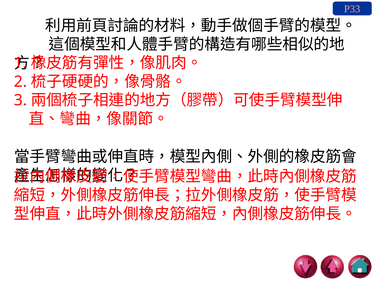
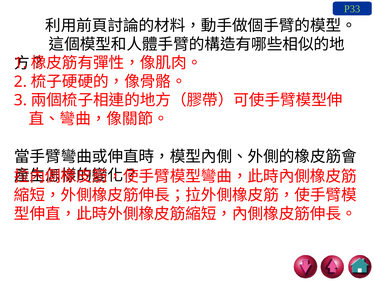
P33 colour: pink -> light green
